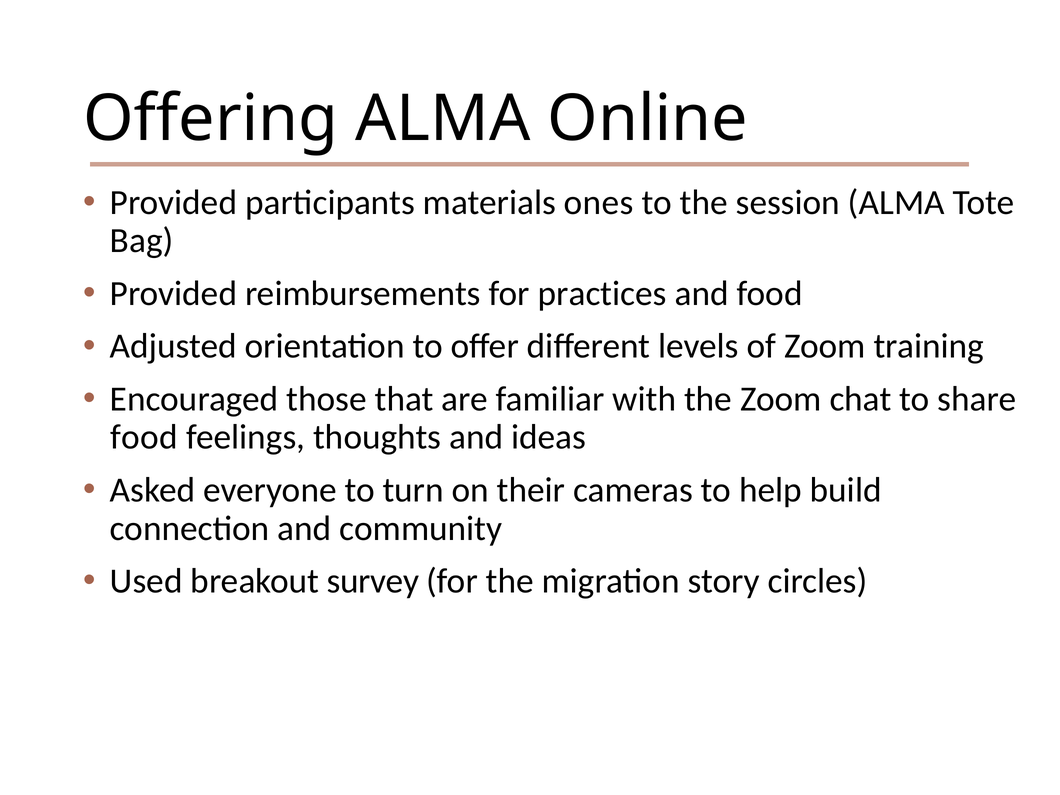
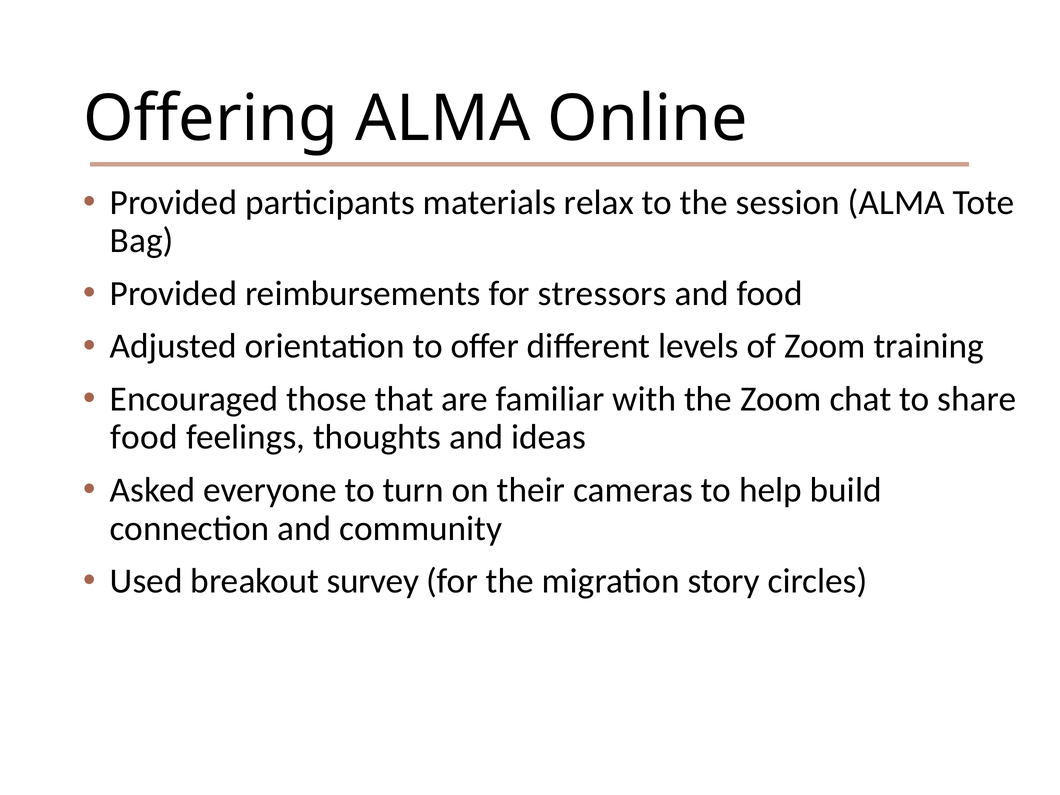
ones: ones -> relax
practices: practices -> stressors
